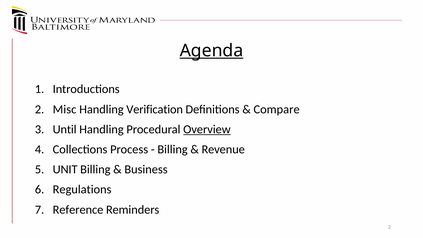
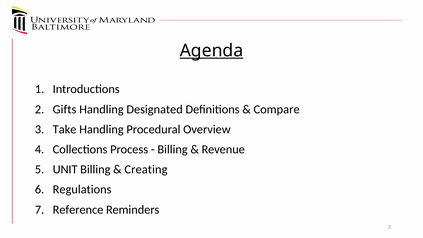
Misc: Misc -> Gifts
Verification: Verification -> Designated
Until: Until -> Take
Overview underline: present -> none
Business: Business -> Creating
